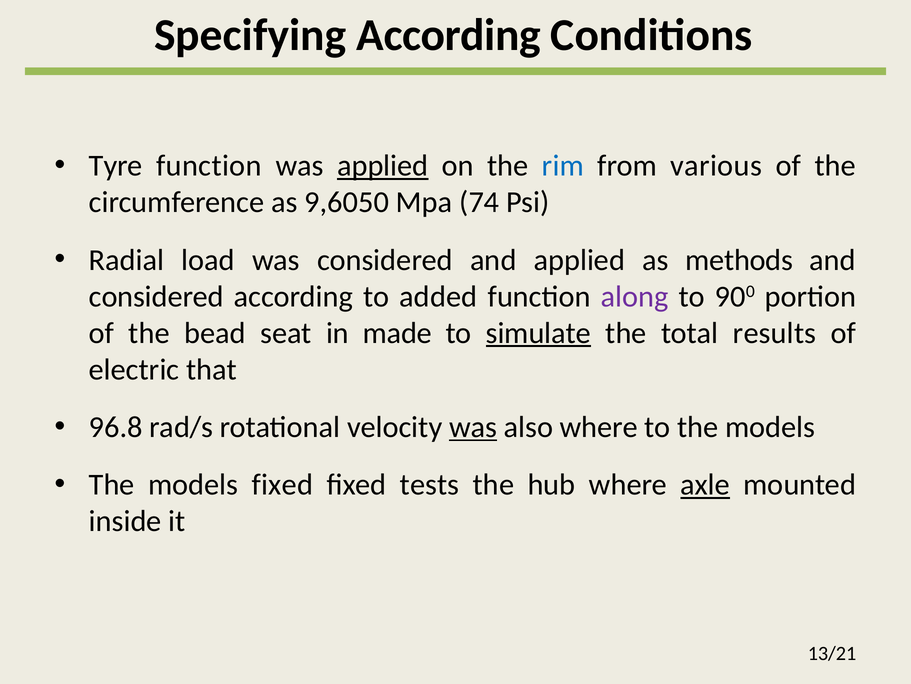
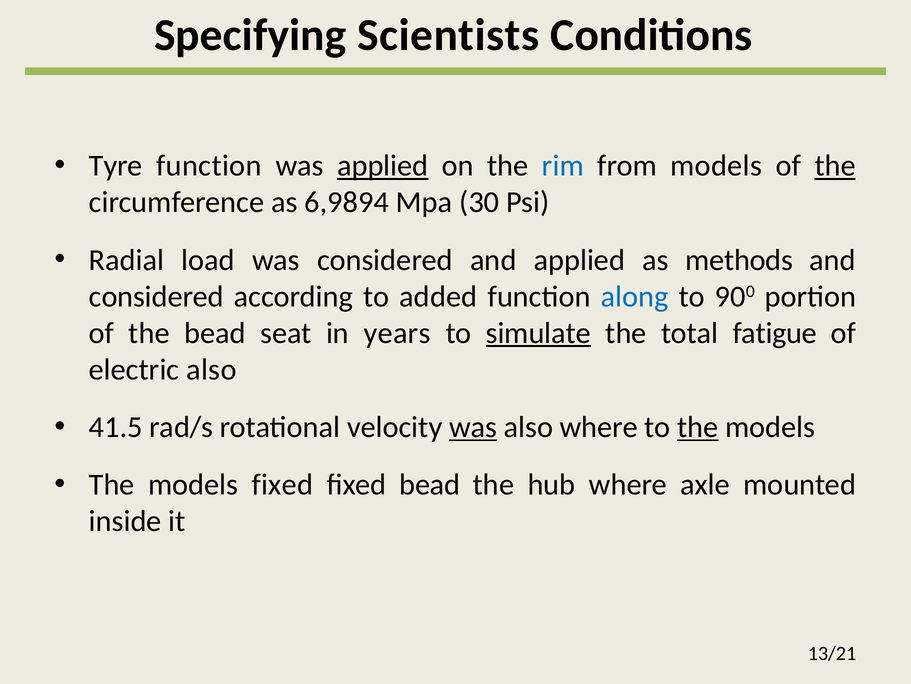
Specifying According: According -> Scientists
from various: various -> models
the at (835, 166) underline: none -> present
9,6050: 9,6050 -> 6,9894
74: 74 -> 30
along colour: purple -> blue
made: made -> years
results: results -> fatigue
electric that: that -> also
96.8: 96.8 -> 41.5
the at (698, 427) underline: none -> present
fixed tests: tests -> bead
axle underline: present -> none
